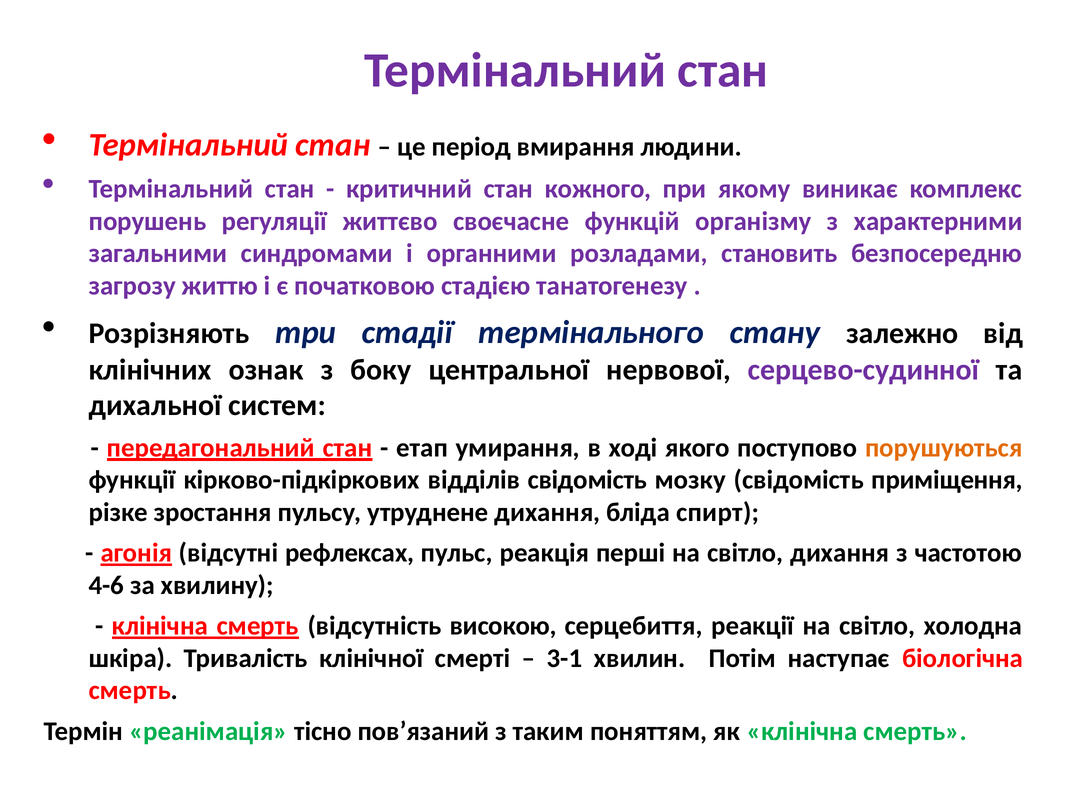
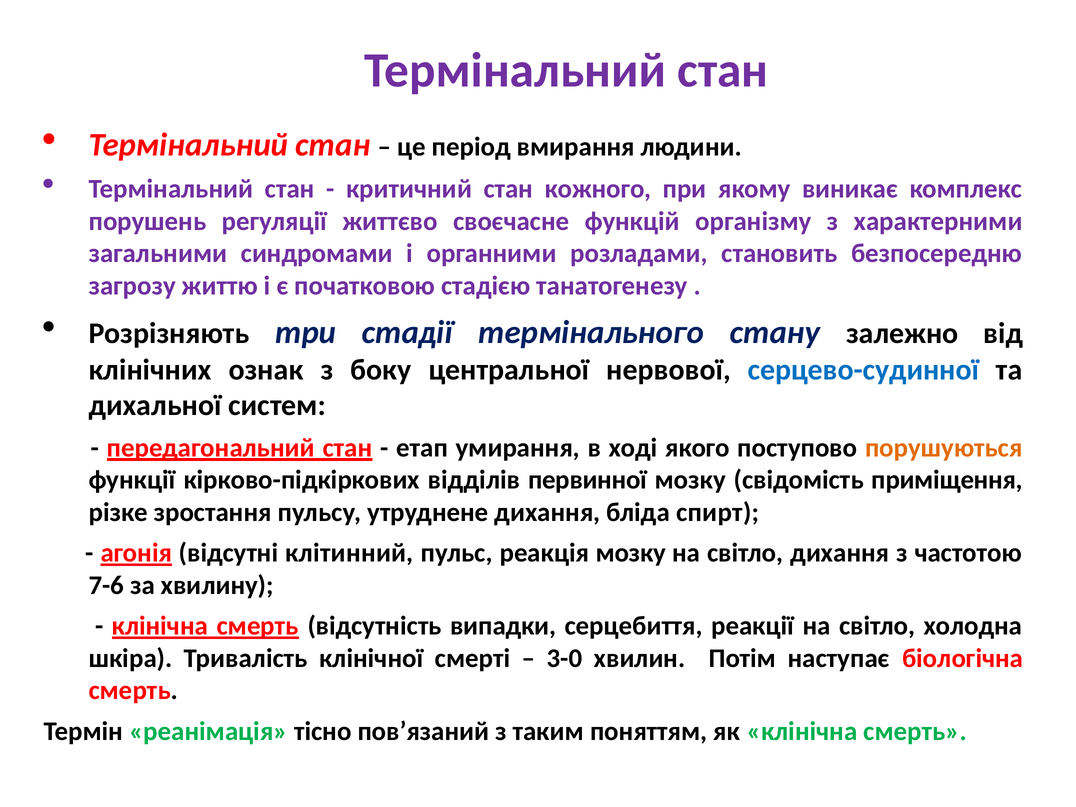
серцево-судинної colour: purple -> blue
відділів свідомість: свідомість -> первинної
рефлексах: рефлексах -> клітинний
реакція перші: перші -> мозку
4-6: 4-6 -> 7-6
високою: високою -> випадки
3-1: 3-1 -> 3-0
